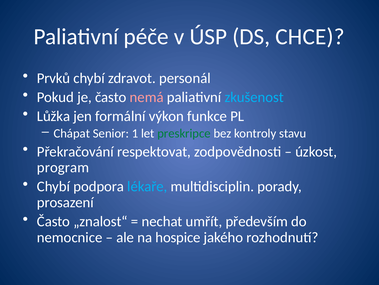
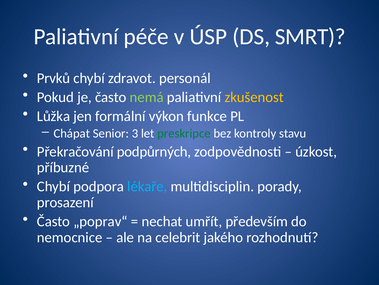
CHCE: CHCE -> SMRT
nemá colour: pink -> light green
zkušenost colour: light blue -> yellow
1: 1 -> 3
respektovat: respektovat -> podpůrných
program: program -> příbuzné
„znalost“: „znalost“ -> „poprav“
hospice: hospice -> celebrit
